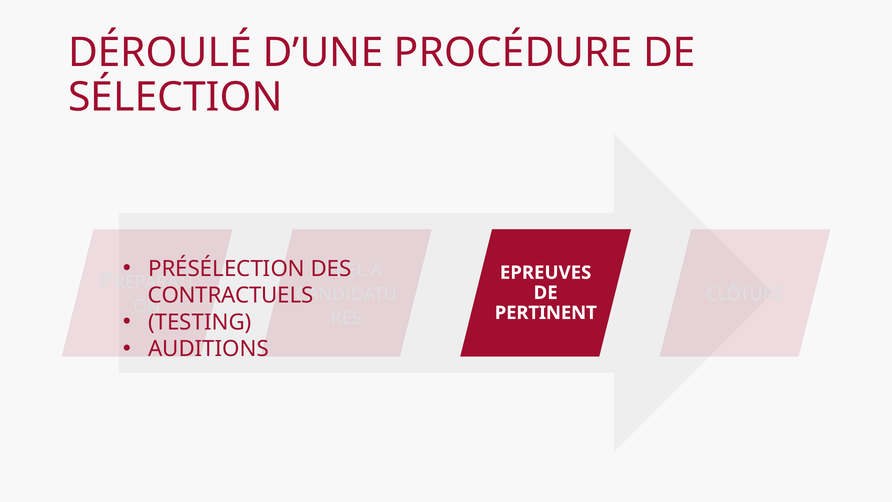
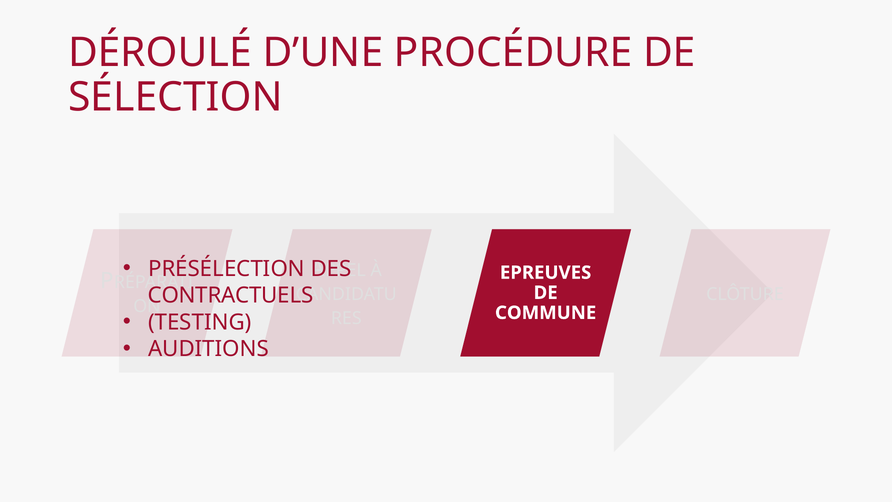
PERTINENT: PERTINENT -> COMMUNE
